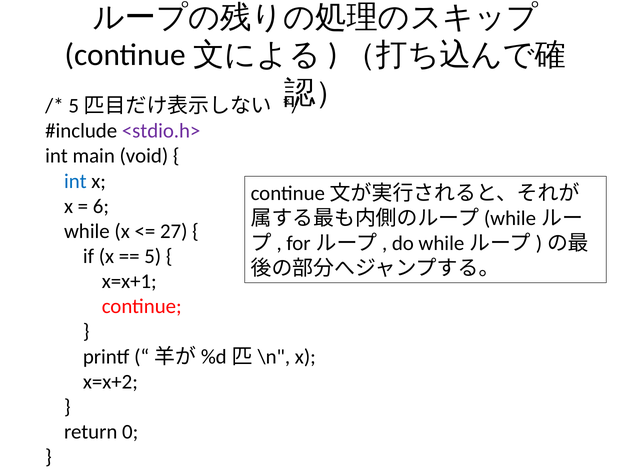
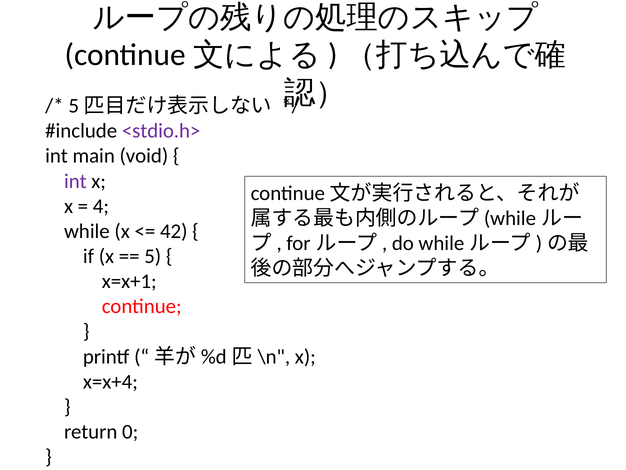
int at (75, 181) colour: blue -> purple
6: 6 -> 4
27: 27 -> 42
x=x+2: x=x+2 -> x=x+4
